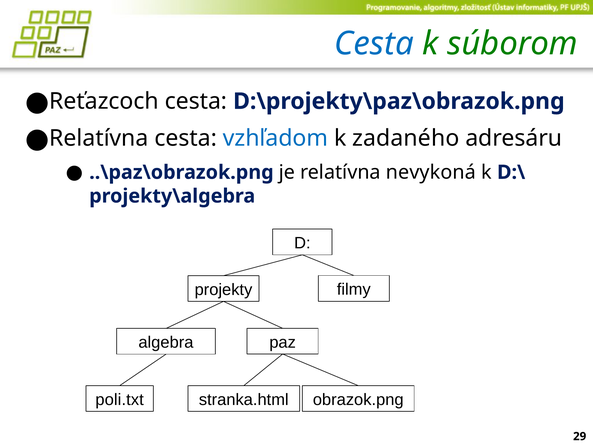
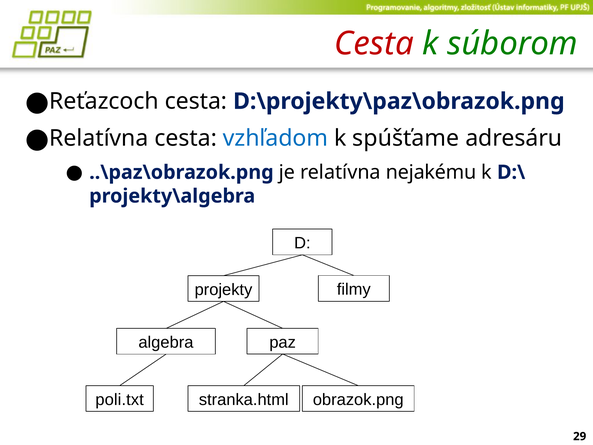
Cesta at (374, 44) colour: blue -> red
zadaného: zadaného -> spúšťame
nevykoná: nevykoná -> nejakému
